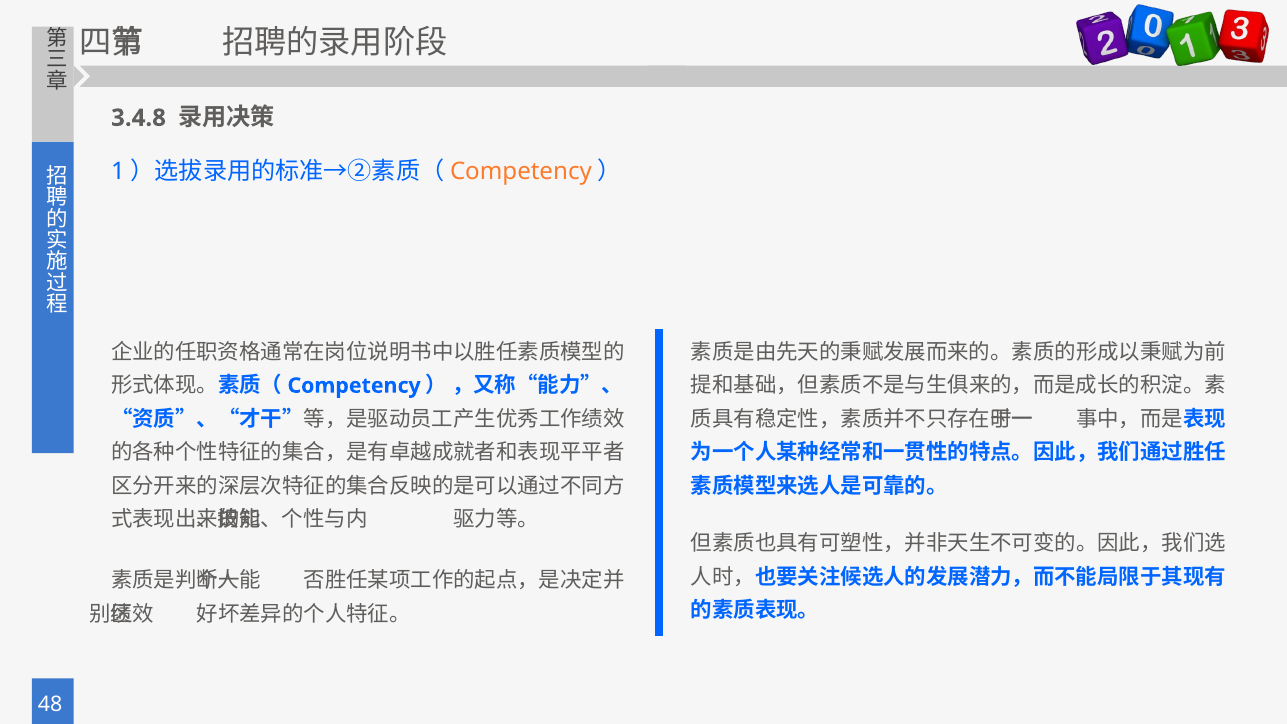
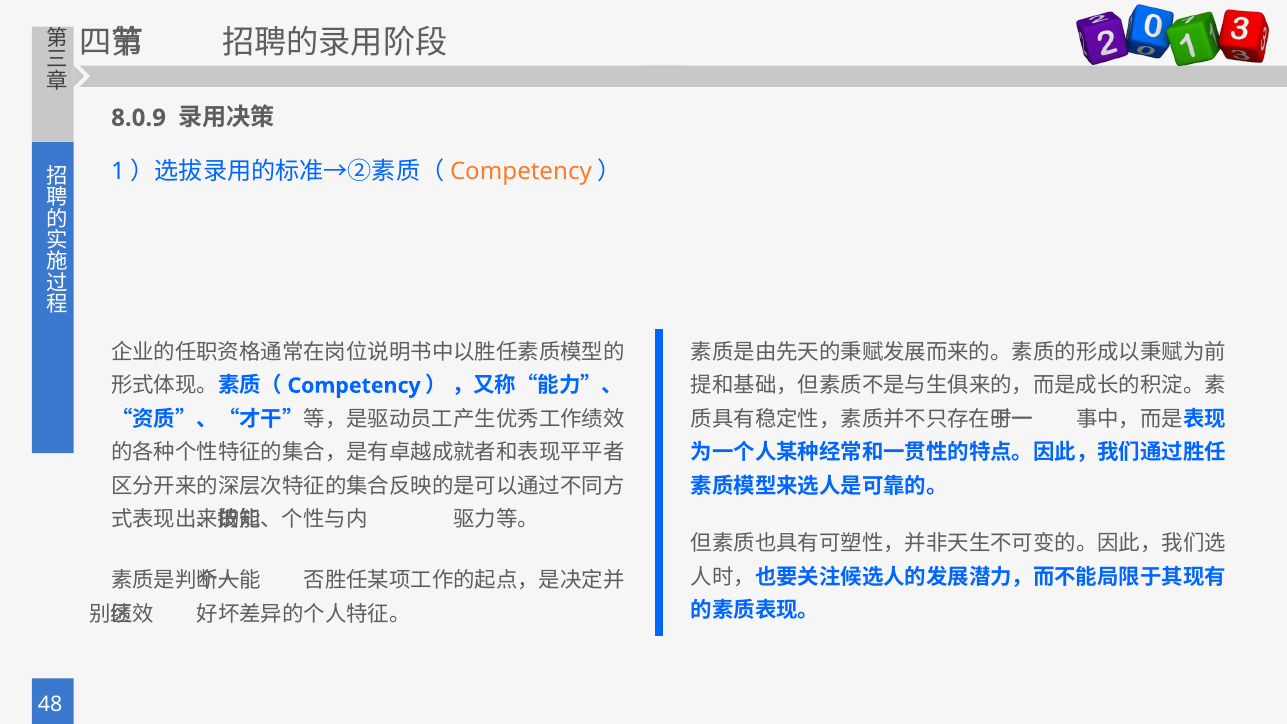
3.4.8: 3.4.8 -> 8.0.9
